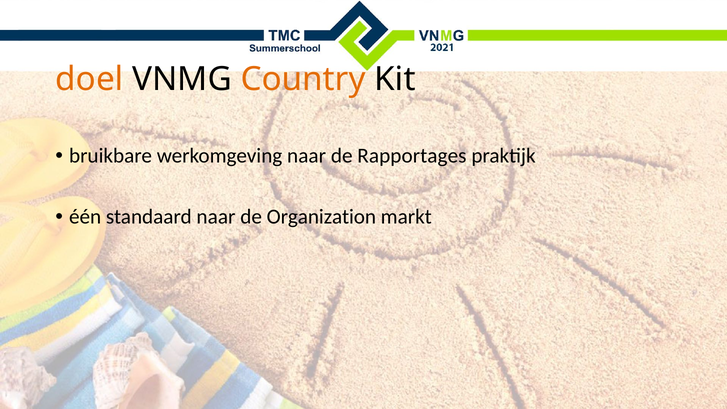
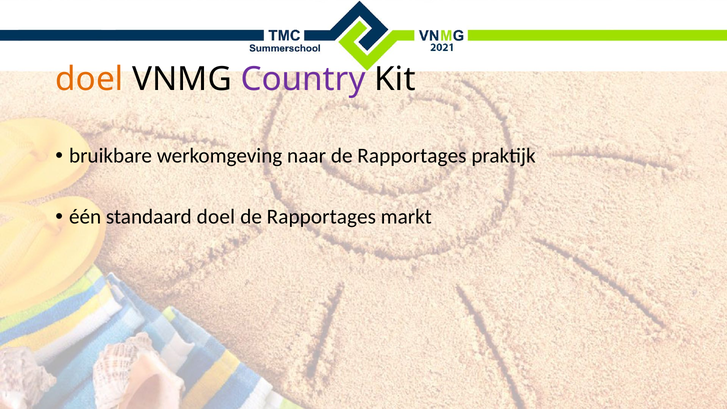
Country colour: orange -> purple
standaard naar: naar -> doel
Organization at (321, 217): Organization -> Rapportages
